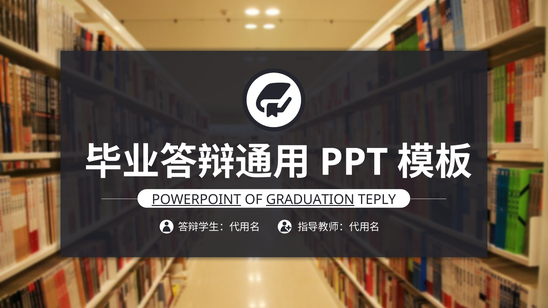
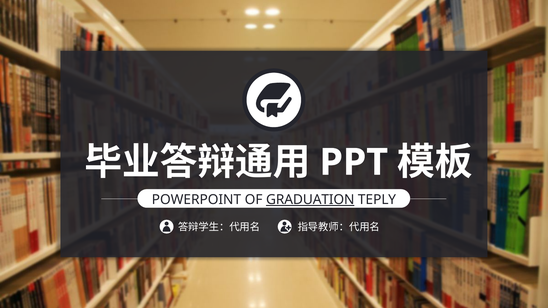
POWERPOINT underline: present -> none
